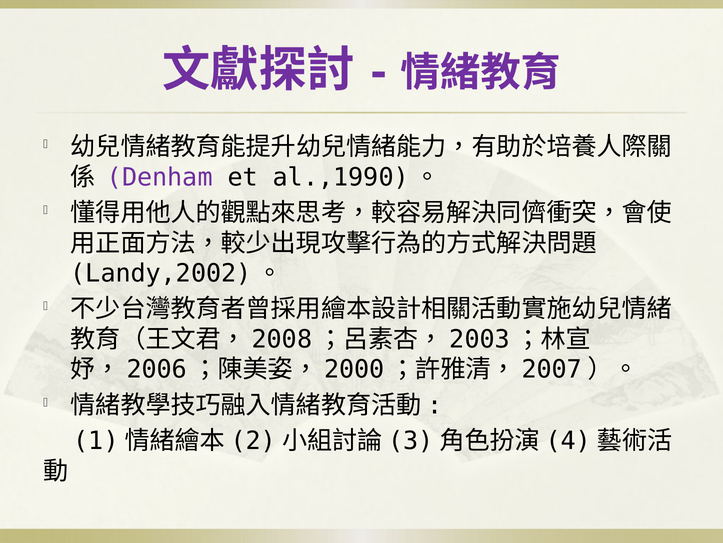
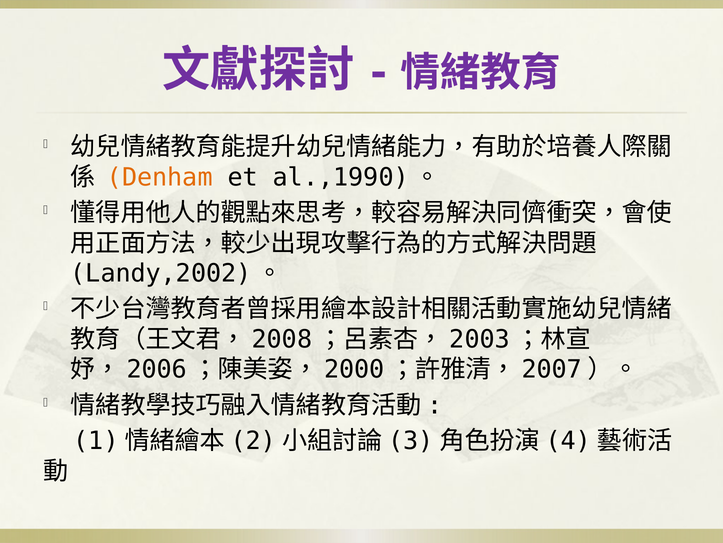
Denham colour: purple -> orange
